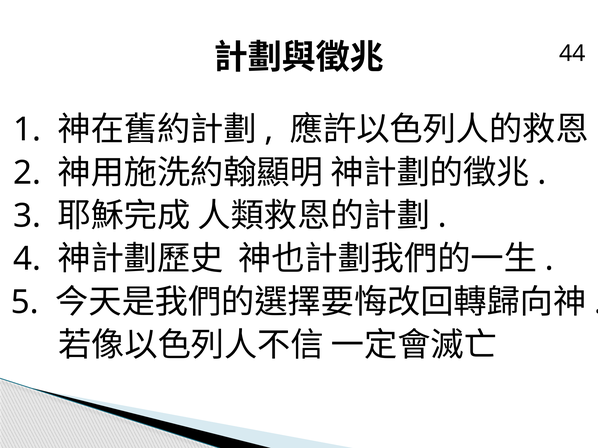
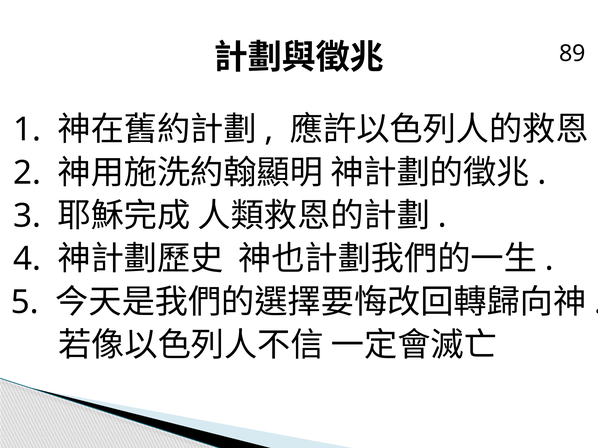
44: 44 -> 89
